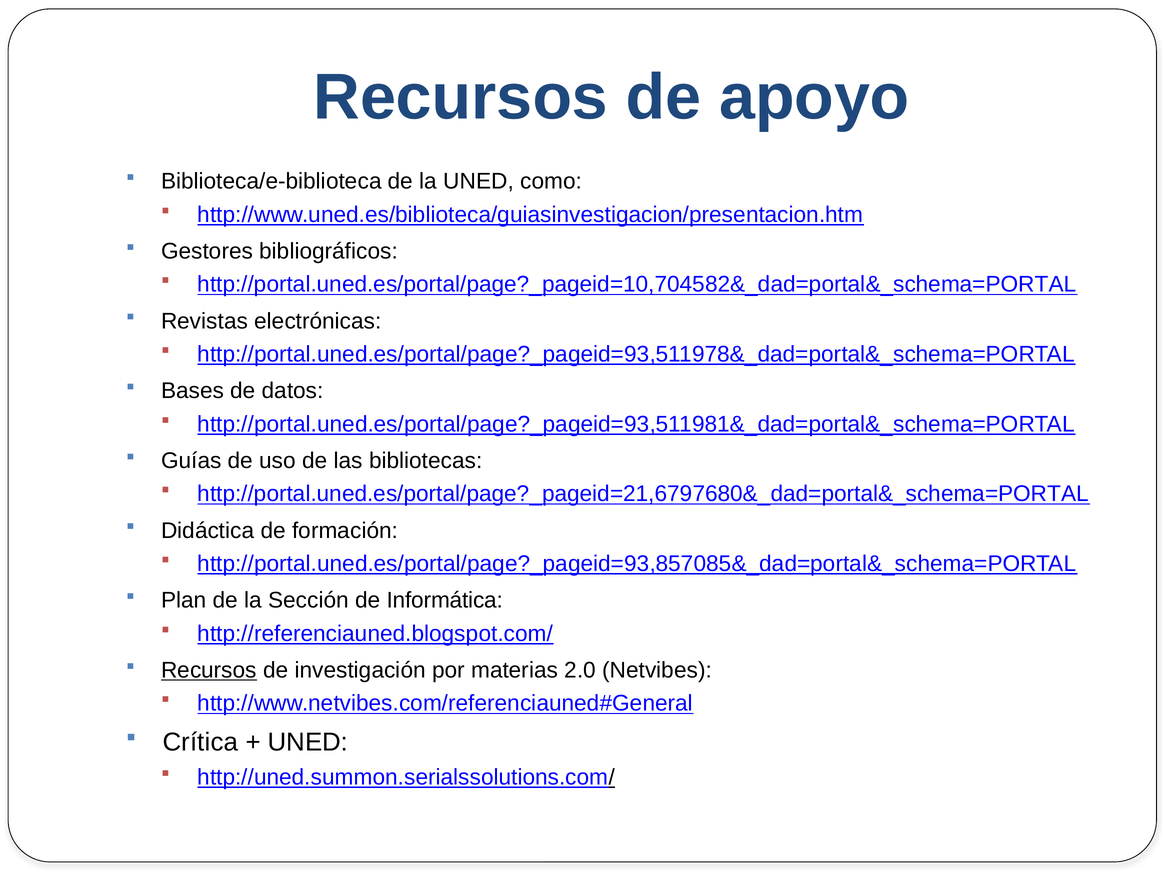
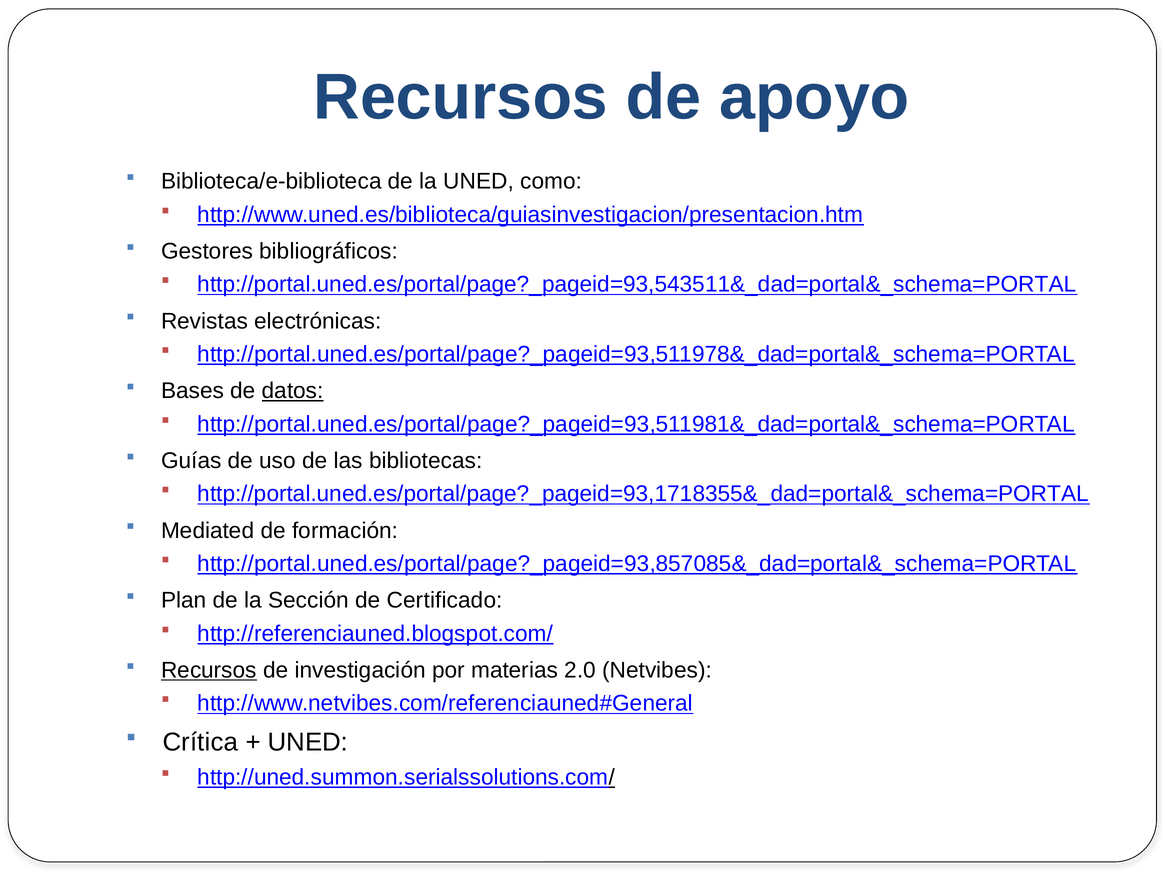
http://portal.uned.es/portal/page?_pageid=10,704582&_dad=portal&_schema=PORTAL: http://portal.uned.es/portal/page?_pageid=10,704582&_dad=portal&_schema=PORTAL -> http://portal.uned.es/portal/page?_pageid=93,543511&_dad=portal&_schema=PORTAL
datos underline: none -> present
http://portal.uned.es/portal/page?_pageid=21,6797680&_dad=portal&_schema=PORTAL: http://portal.uned.es/portal/page?_pageid=21,6797680&_dad=portal&_schema=PORTAL -> http://portal.uned.es/portal/page?_pageid=93,1718355&_dad=portal&_schema=PORTAL
Didáctica: Didáctica -> Mediated
Informática: Informática -> Certificado
